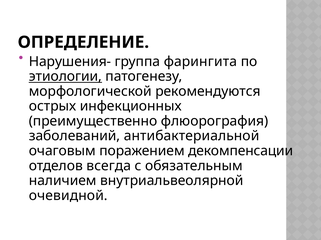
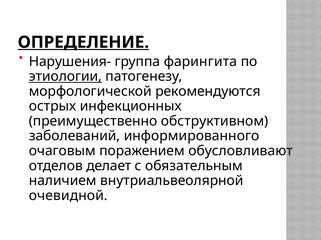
ОПРЕДЕЛЕНИЕ underline: none -> present
флюорография: флюорография -> обструктивном
антибактериальной: антибактериальной -> информированного
декомпенсации: декомпенсации -> обусловливают
всегда: всегда -> делает
